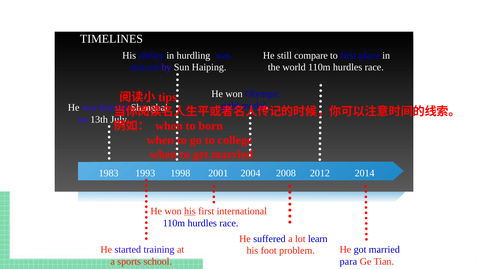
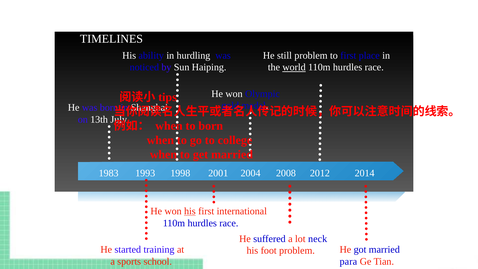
still compare: compare -> problem
world underline: none -> present
learn: learn -> neck
